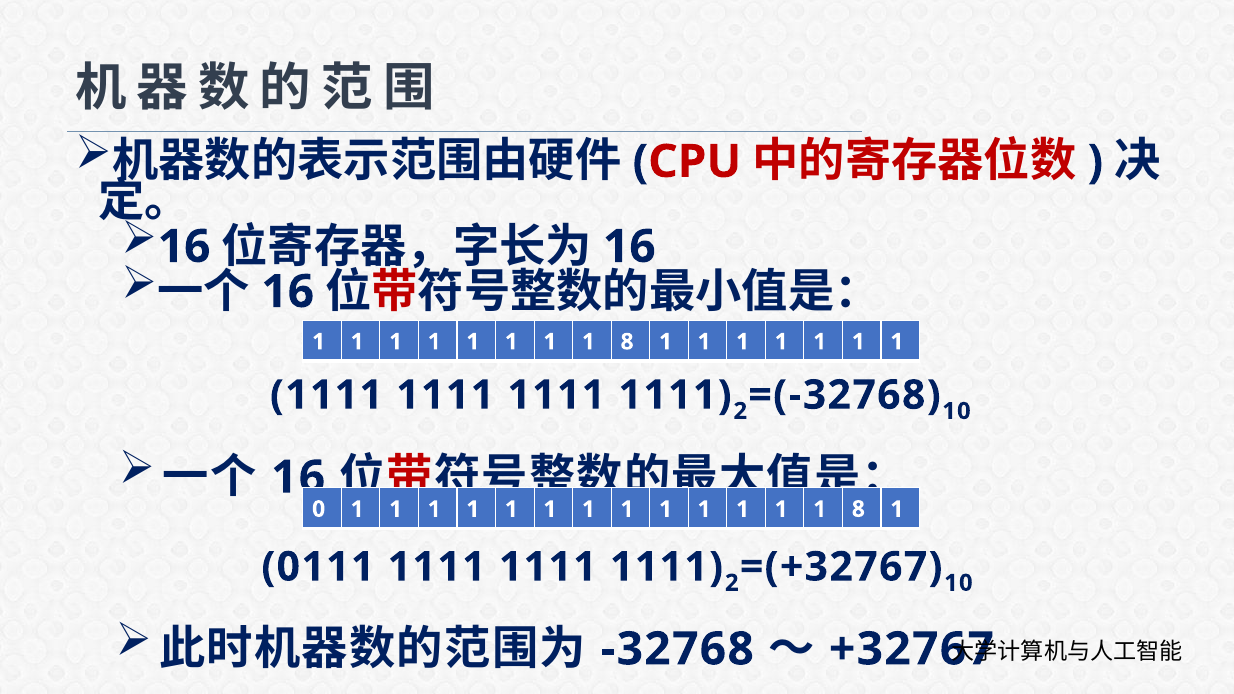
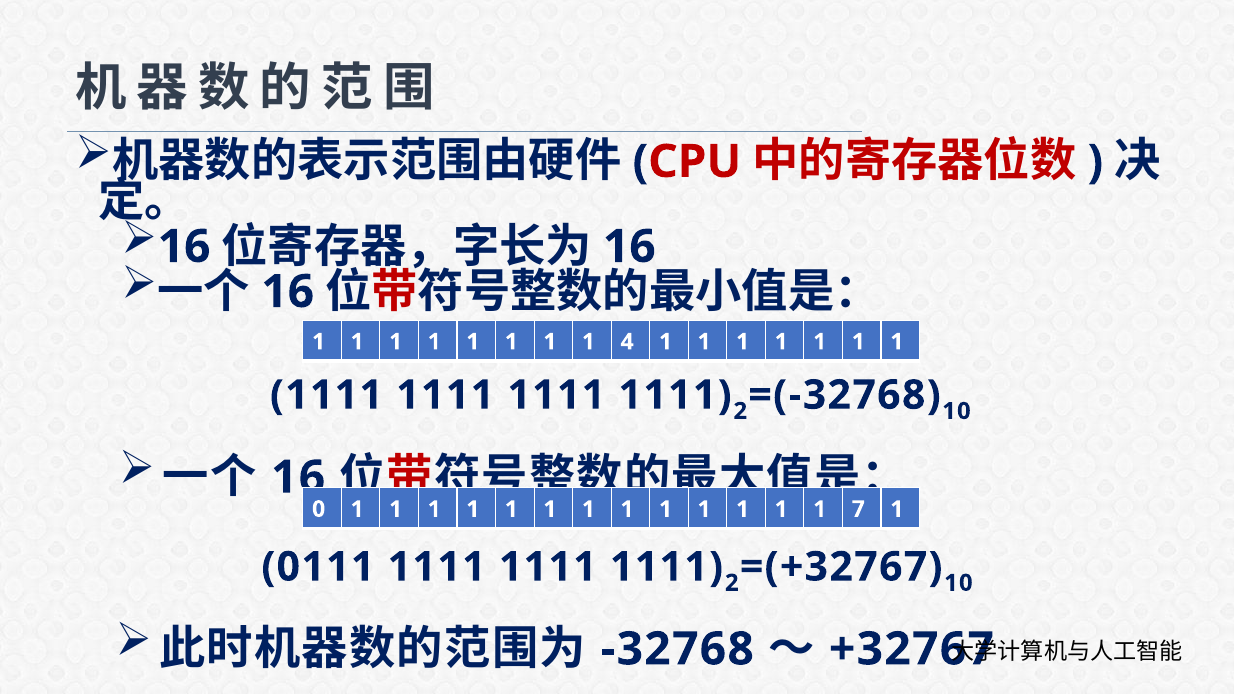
8 at (627, 342): 8 -> 4
8 at (858, 509): 8 -> 7
